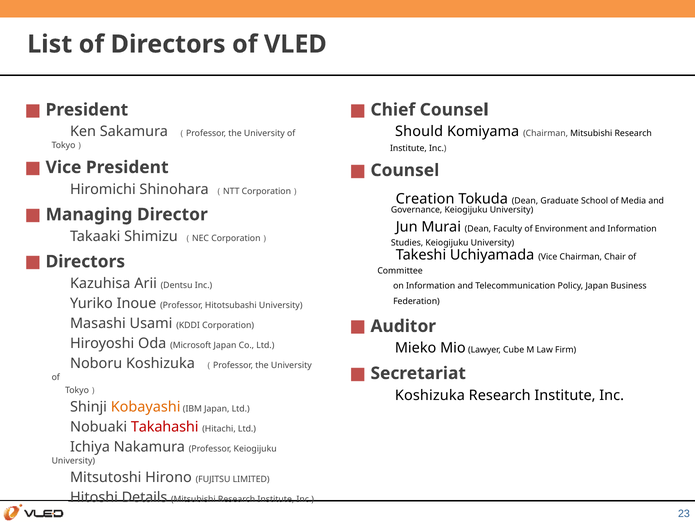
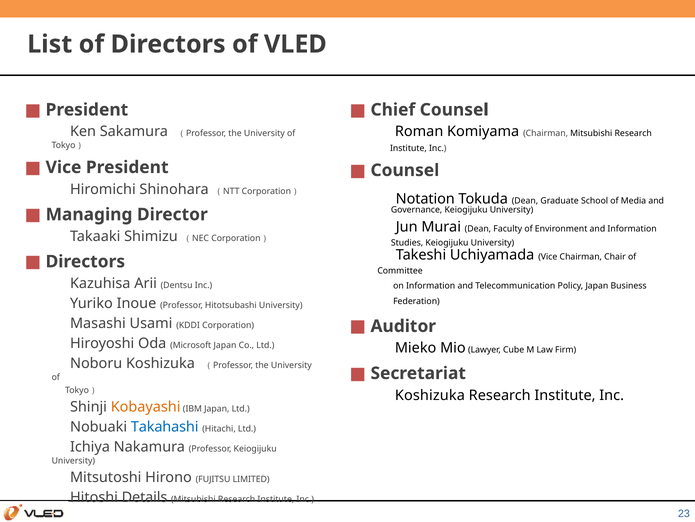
Should: Should -> Roman
Creation: Creation -> Notation
Takahashi colour: red -> blue
